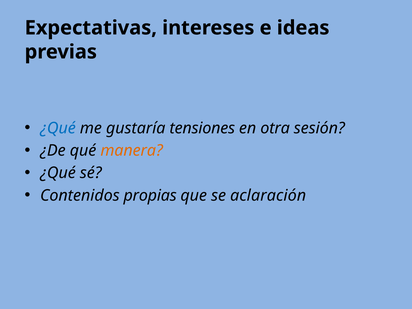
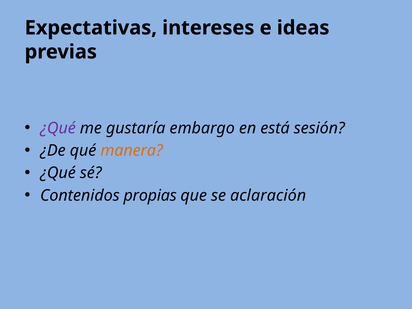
¿Qué at (58, 128) colour: blue -> purple
tensiones: tensiones -> embargo
otra: otra -> está
